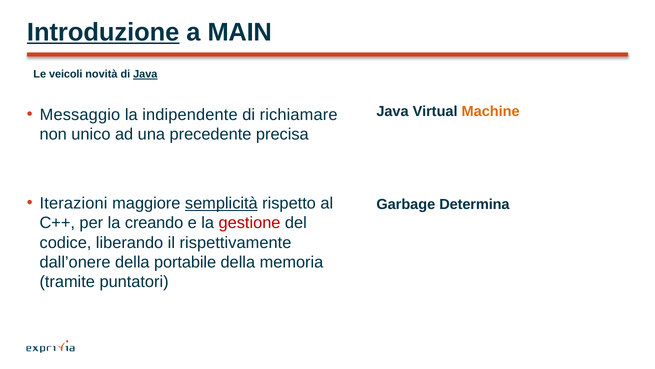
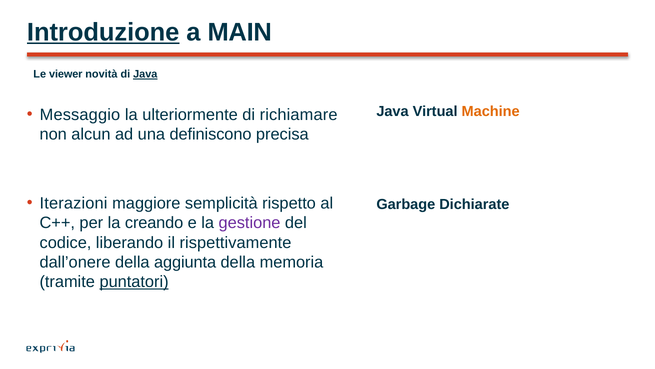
veicoli: veicoli -> viewer
indipendente: indipendente -> ulteriormente
unico: unico -> alcun
precedente: precedente -> definiscono
semplicità underline: present -> none
Determina: Determina -> Dichiarate
gestione colour: red -> purple
portabile: portabile -> aggiunta
puntatori underline: none -> present
